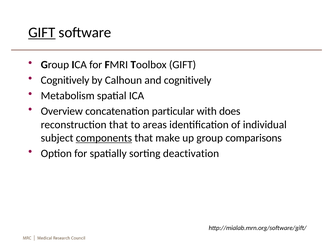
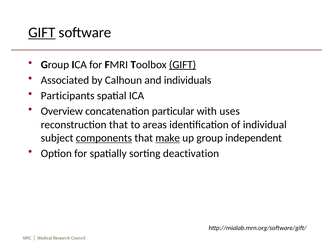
GIFT at (183, 65) underline: none -> present
Cognitively at (65, 80): Cognitively -> Associated
and cognitively: cognitively -> individuals
Metabolism: Metabolism -> Participants
does: does -> uses
make underline: none -> present
comparisons: comparisons -> independent
